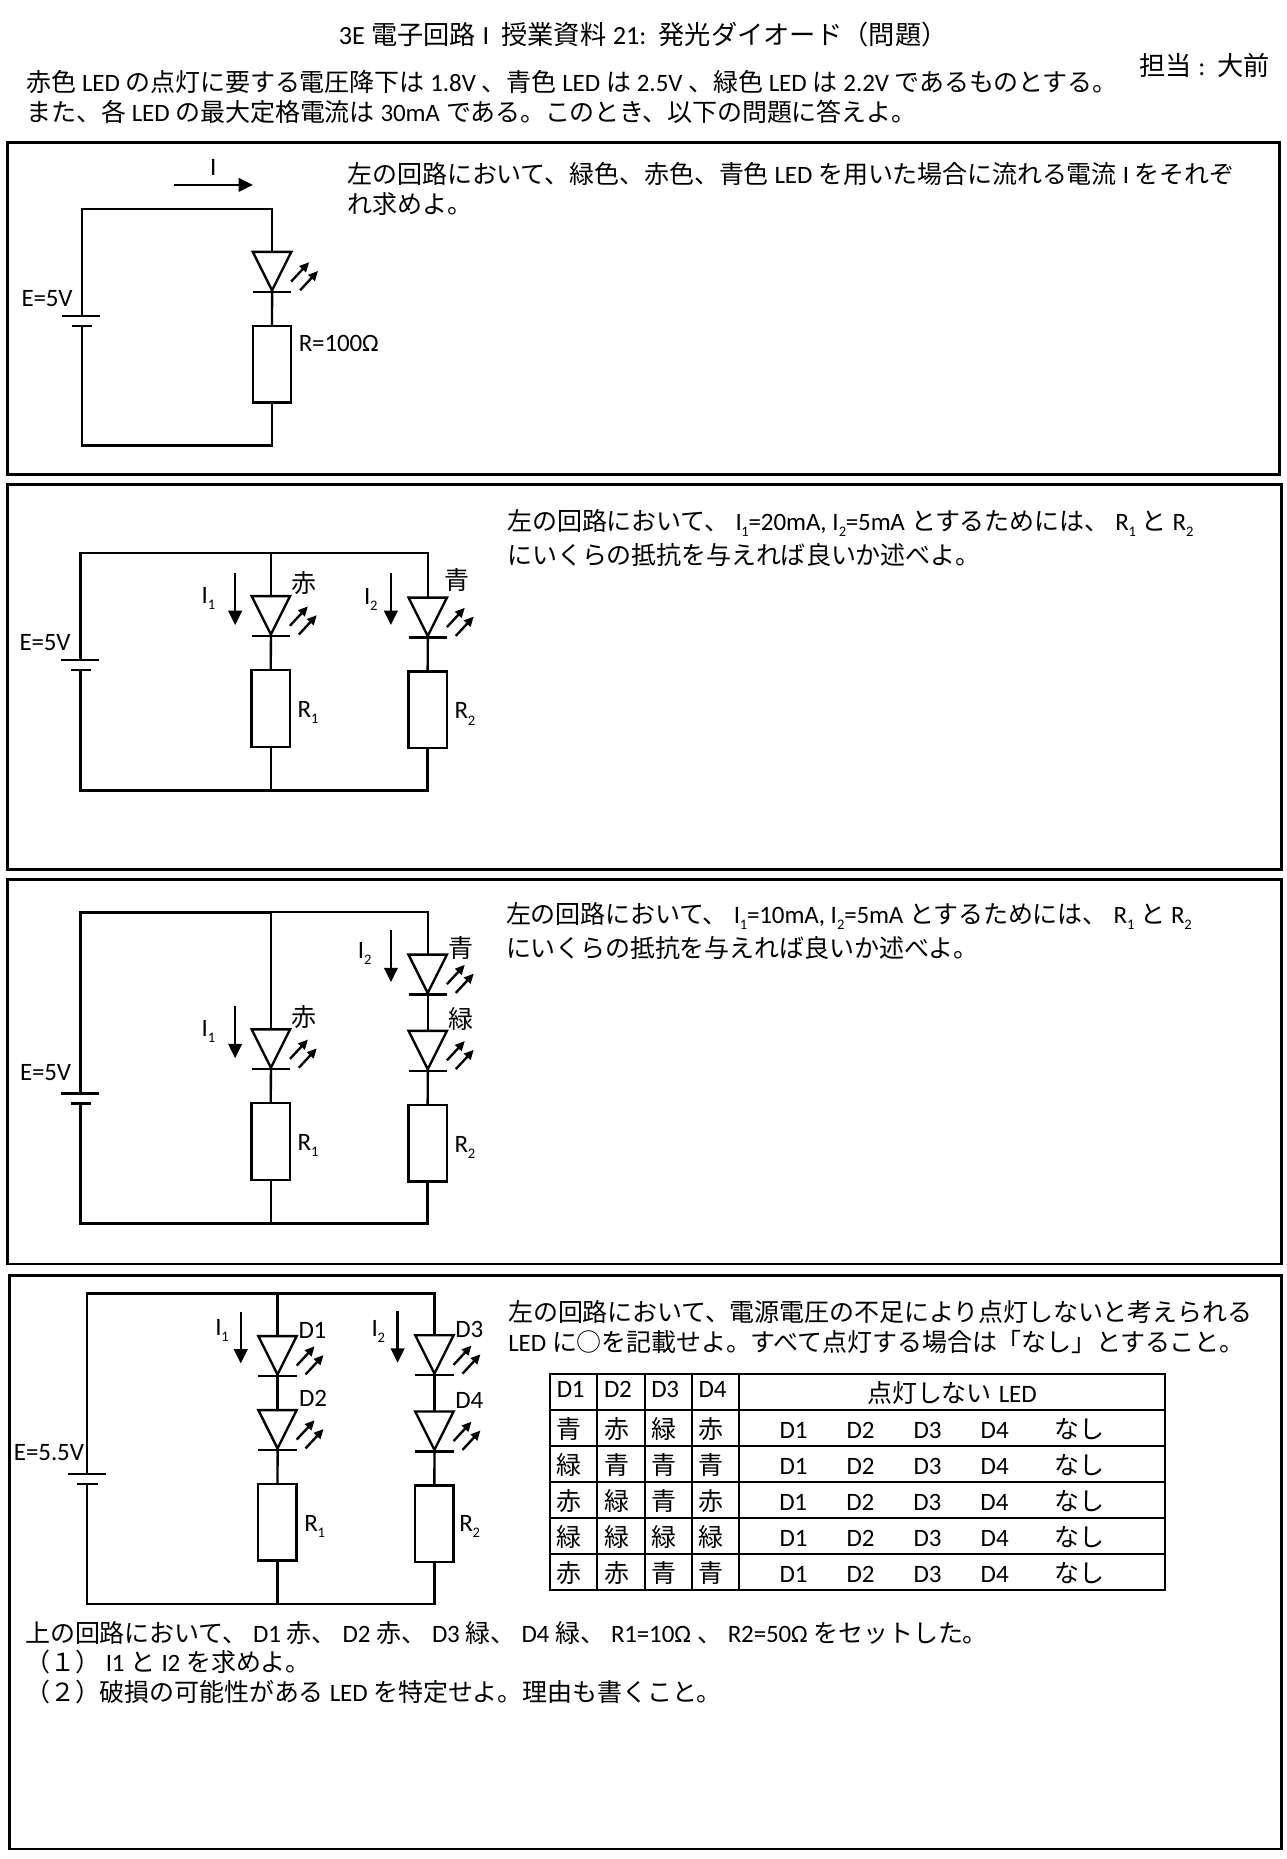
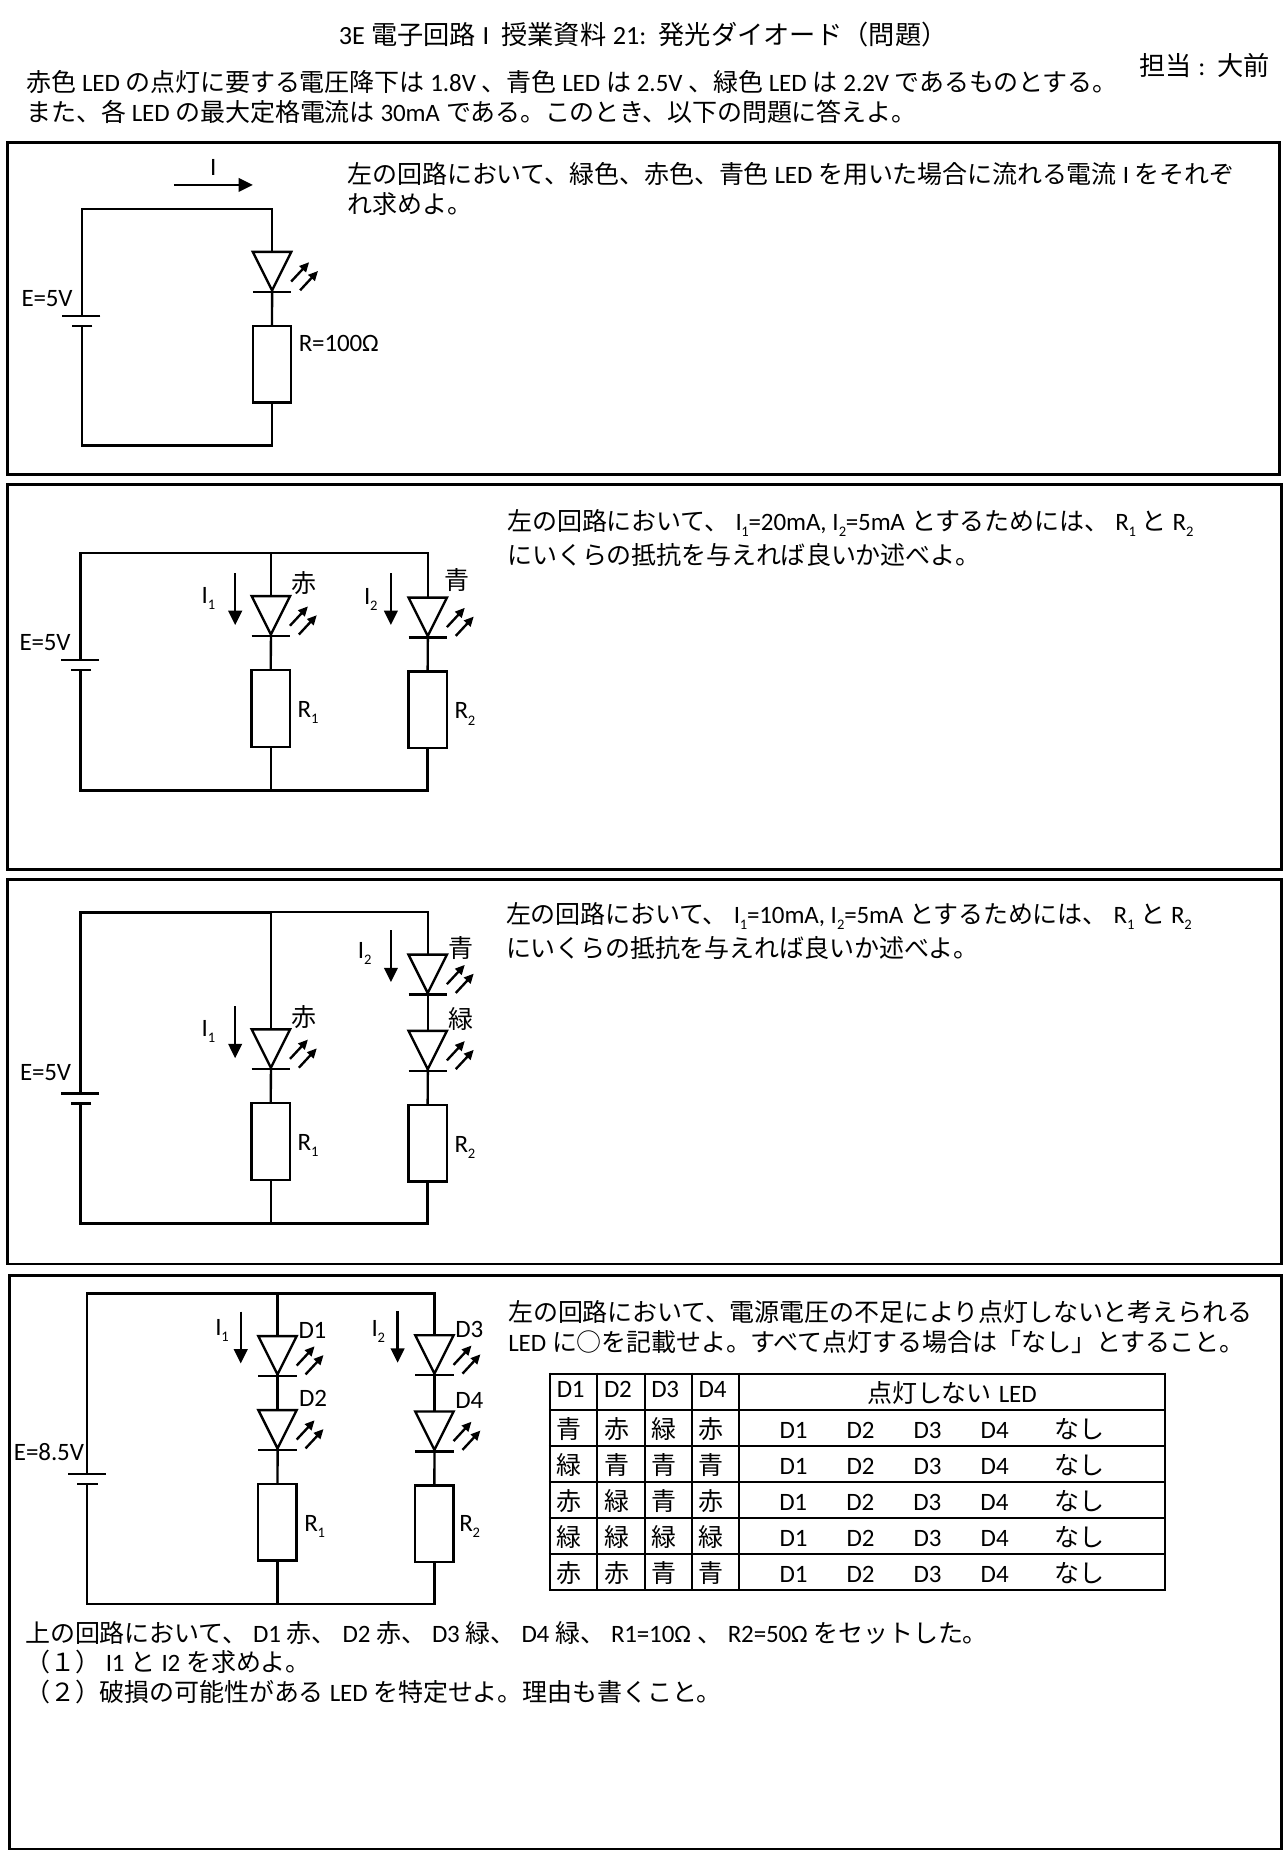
E=5.5V: E=5.5V -> E=8.5V
